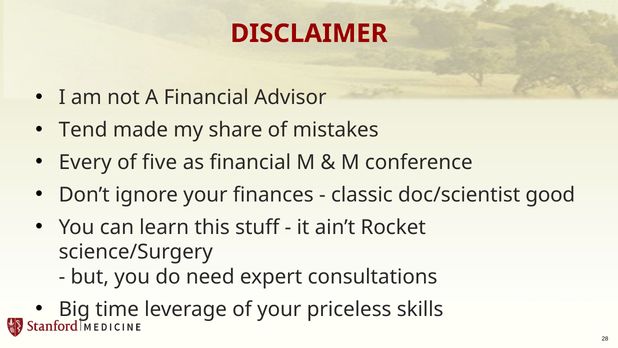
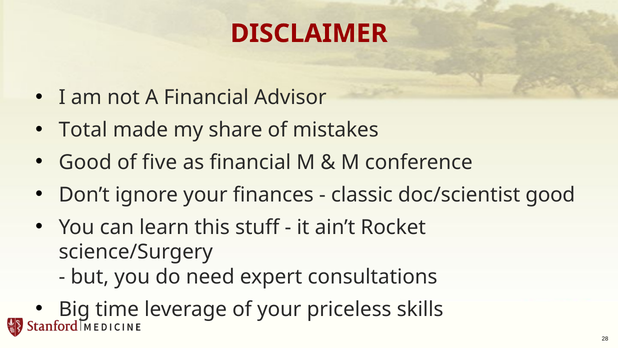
Tend: Tend -> Total
Every at (85, 162): Every -> Good
